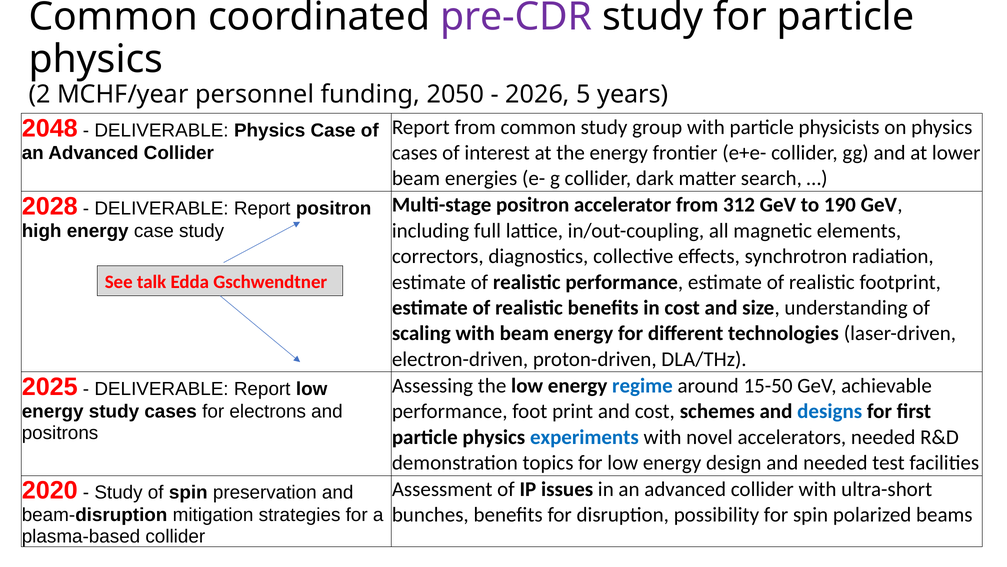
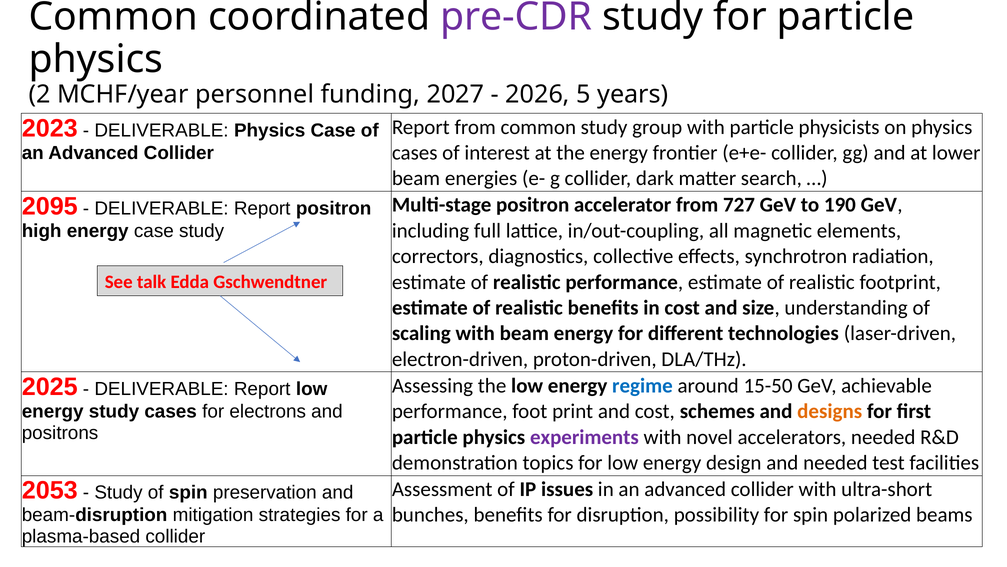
2050: 2050 -> 2027
2048: 2048 -> 2023
2028: 2028 -> 2095
312: 312 -> 727
designs colour: blue -> orange
experiments colour: blue -> purple
2020: 2020 -> 2053
